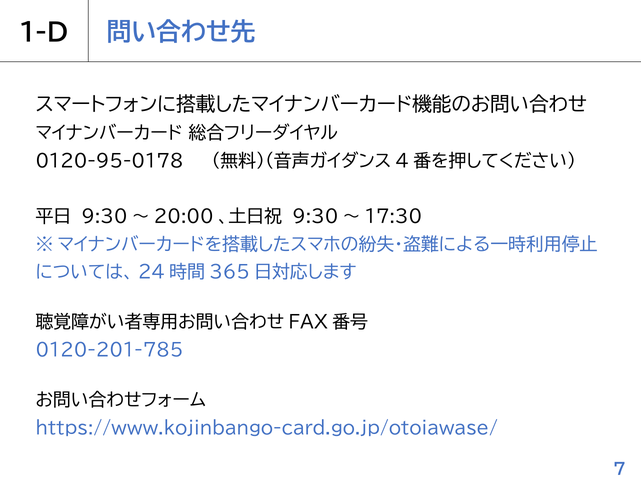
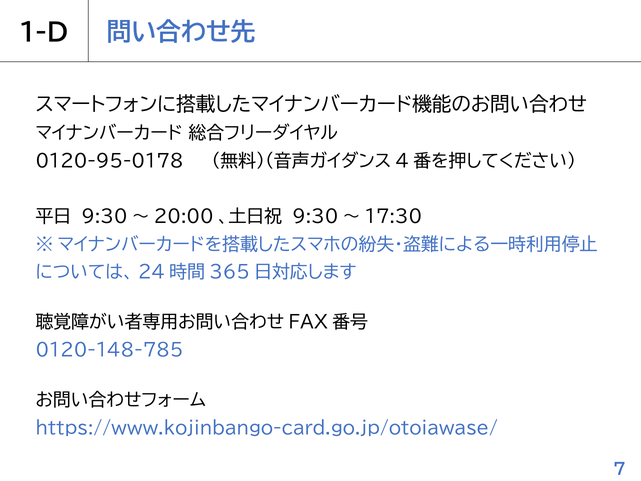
0120-201-785: 0120-201-785 -> 0120-148-785
